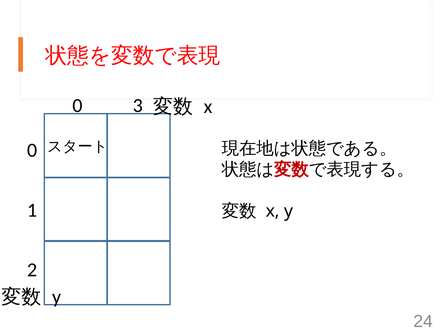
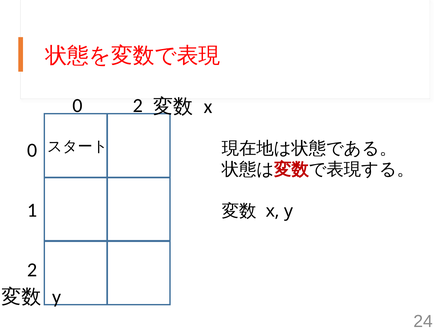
0 3: 3 -> 2
